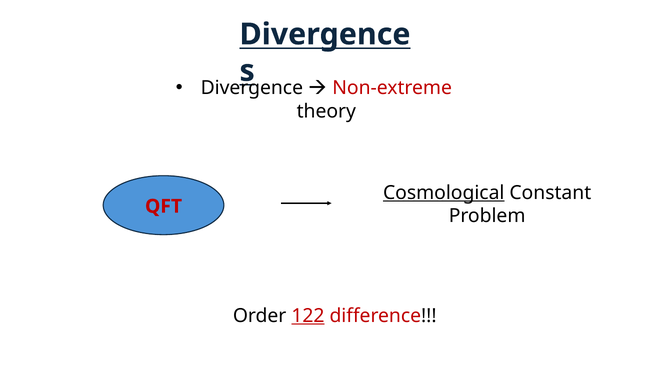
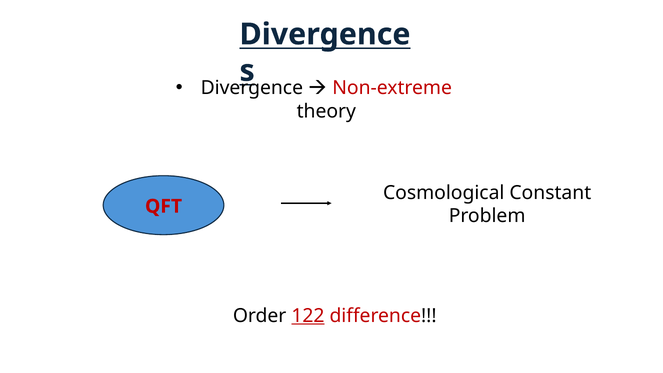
Cosmological underline: present -> none
